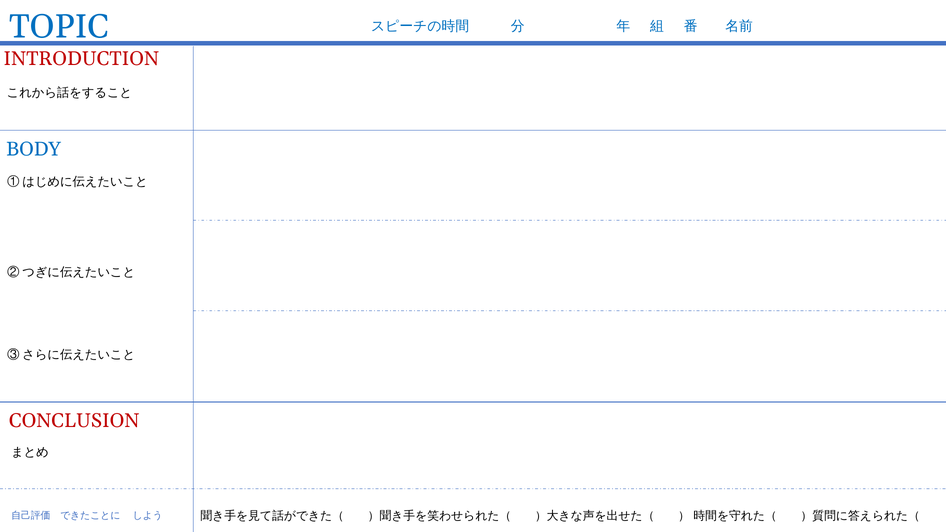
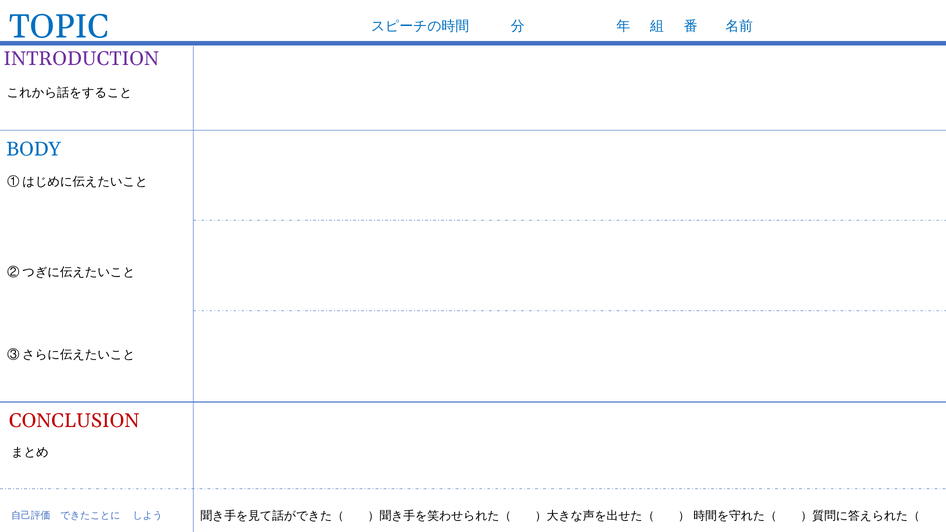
INTRODUCTION colour: red -> purple
